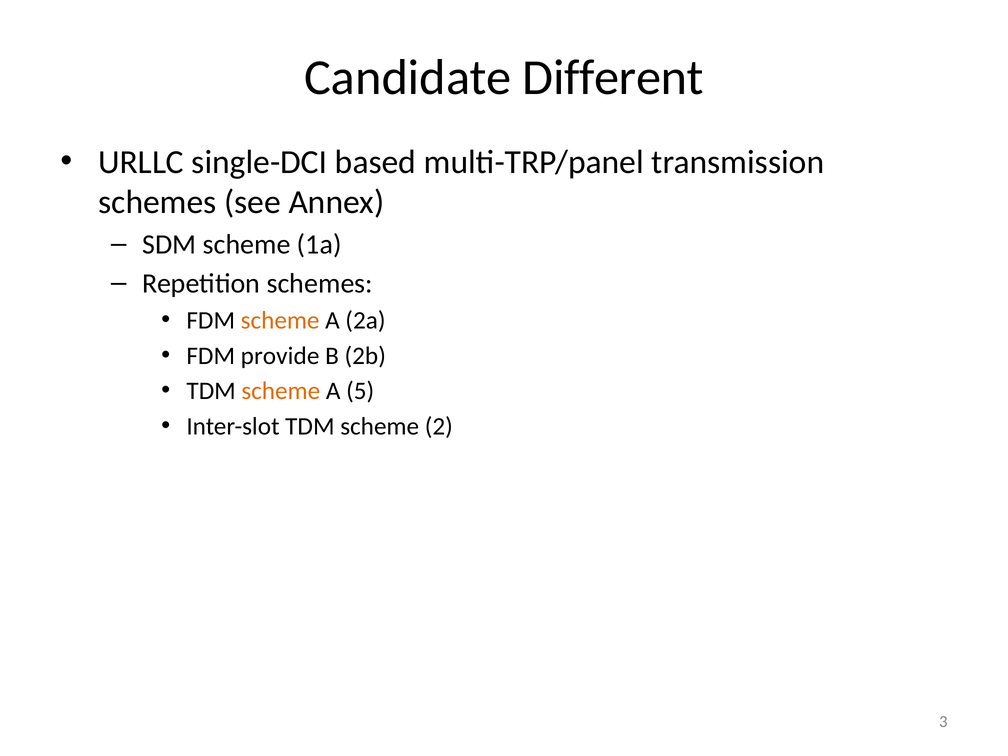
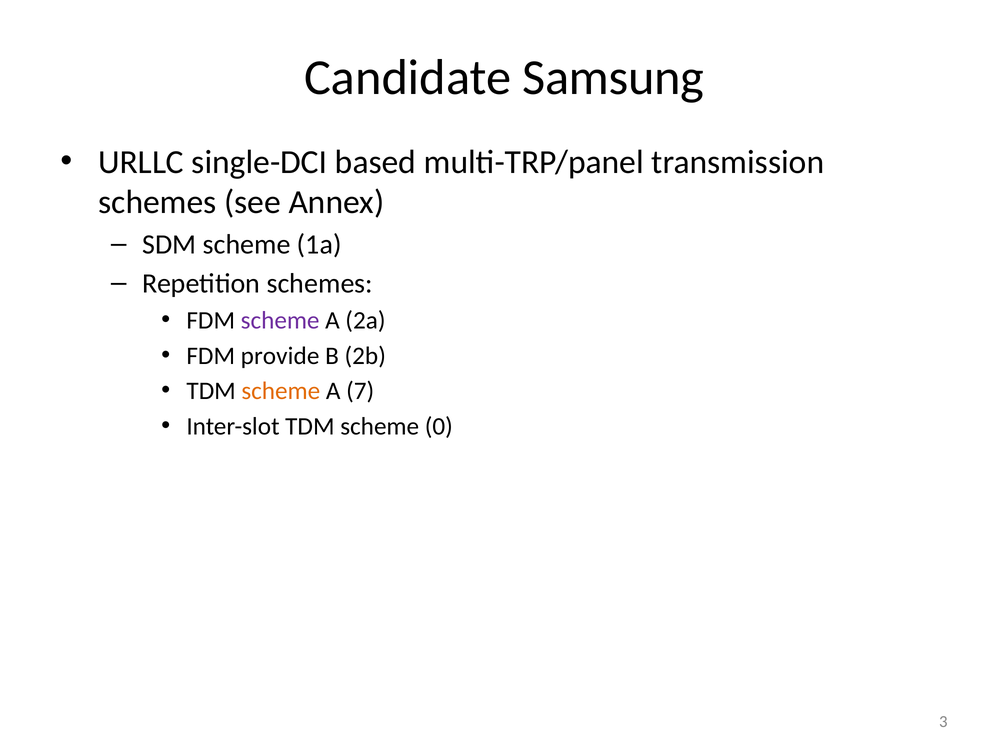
Different: Different -> Samsung
scheme at (280, 320) colour: orange -> purple
5: 5 -> 7
2: 2 -> 0
